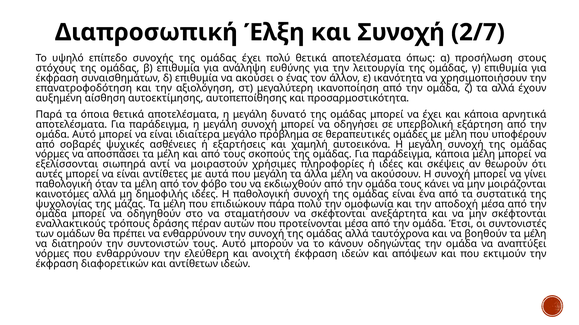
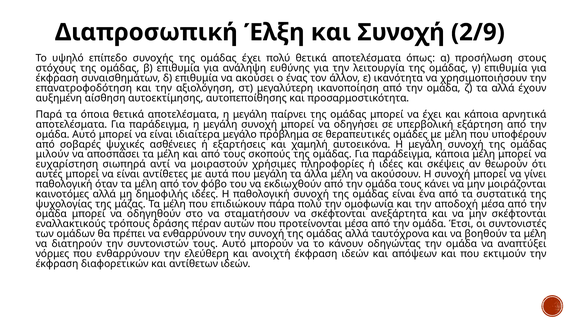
2/7: 2/7 -> 2/9
δυνατό: δυνατό -> παίρνει
νόρμες at (52, 155): νόρμες -> μιλούν
εξελίσσονται: εξελίσσονται -> ευχαρίστηση
